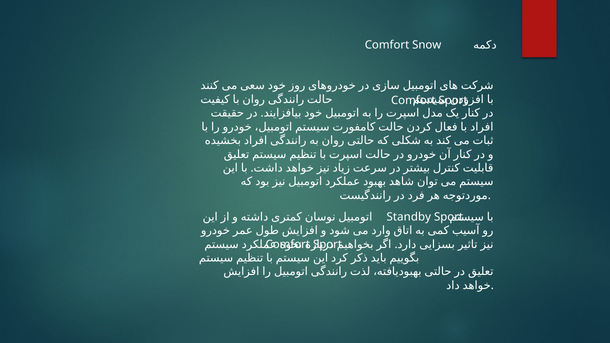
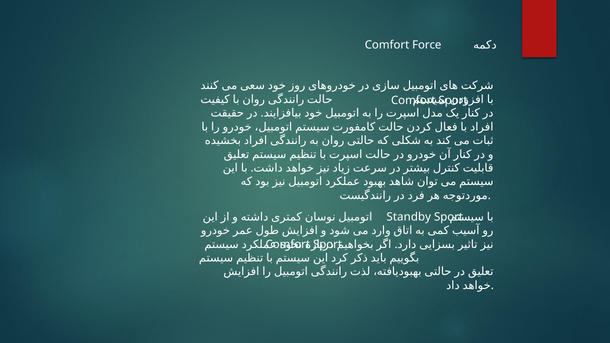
Snow: Snow -> Force
